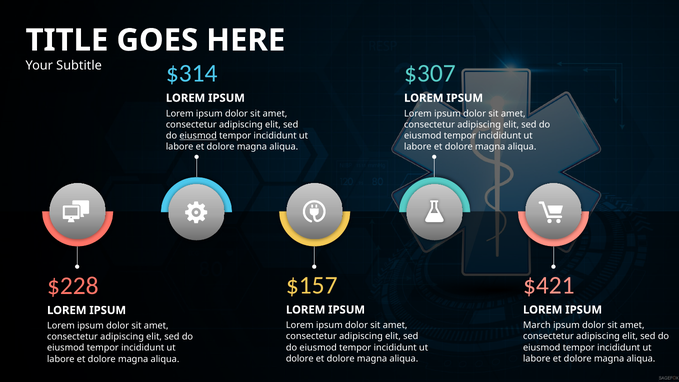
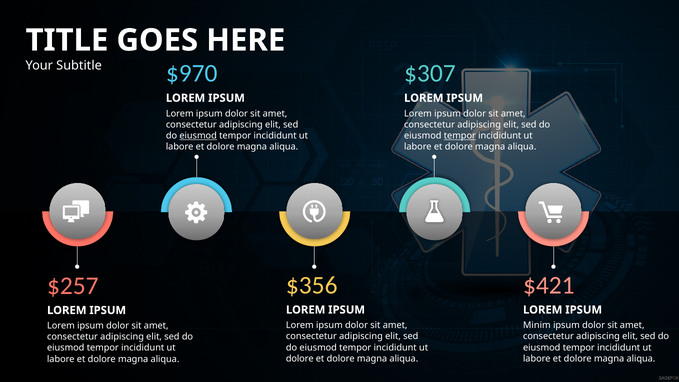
$314: $314 -> $970
tempor at (460, 136) underline: none -> present
$157: $157 -> $356
$228: $228 -> $257
March: March -> Minim
